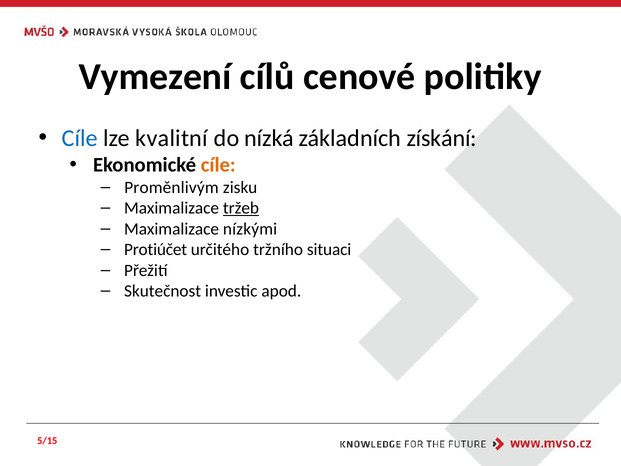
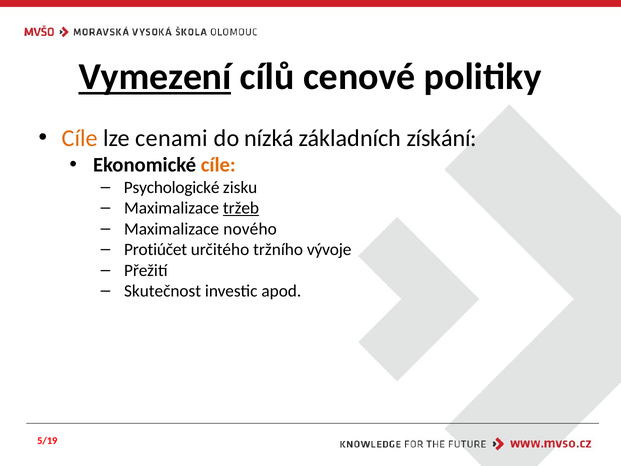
Vymezení underline: none -> present
Cíle at (80, 138) colour: blue -> orange
kvalitní: kvalitní -> cenami
Proměnlivým: Proměnlivým -> Psychologické
nízkými: nízkými -> nového
situaci: situaci -> vývoje
5/15: 5/15 -> 5/19
